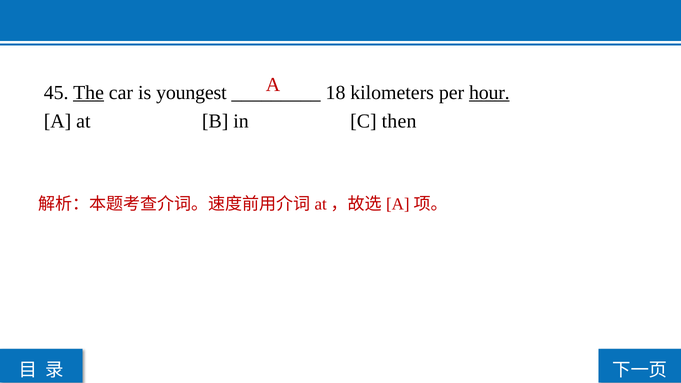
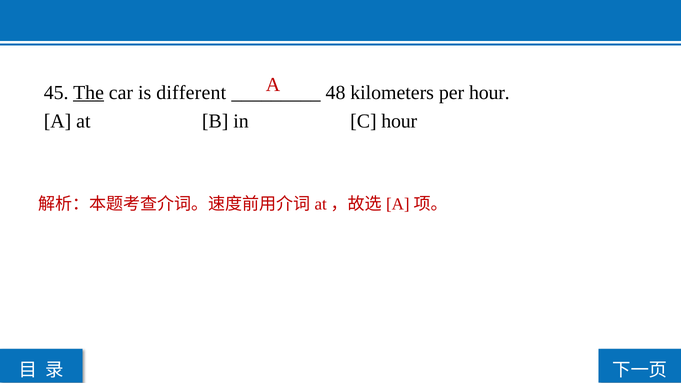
youngest: youngest -> different
18: 18 -> 48
hour at (489, 93) underline: present -> none
C then: then -> hour
